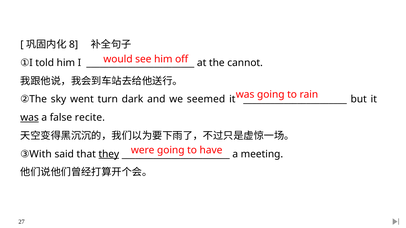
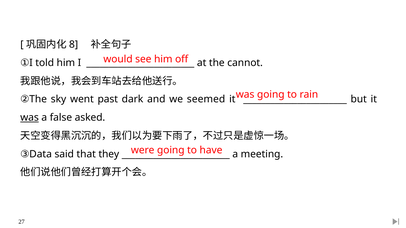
turn: turn -> past
recite: recite -> asked
With: With -> Data
they underline: present -> none
